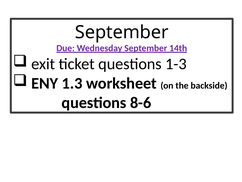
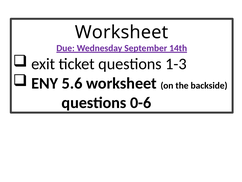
September at (122, 32): September -> Worksheet
1.3: 1.3 -> 5.6
8-6: 8-6 -> 0-6
